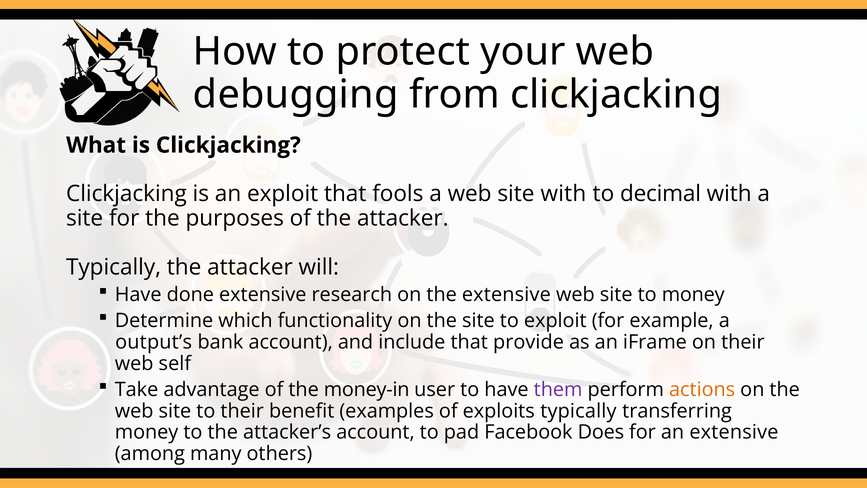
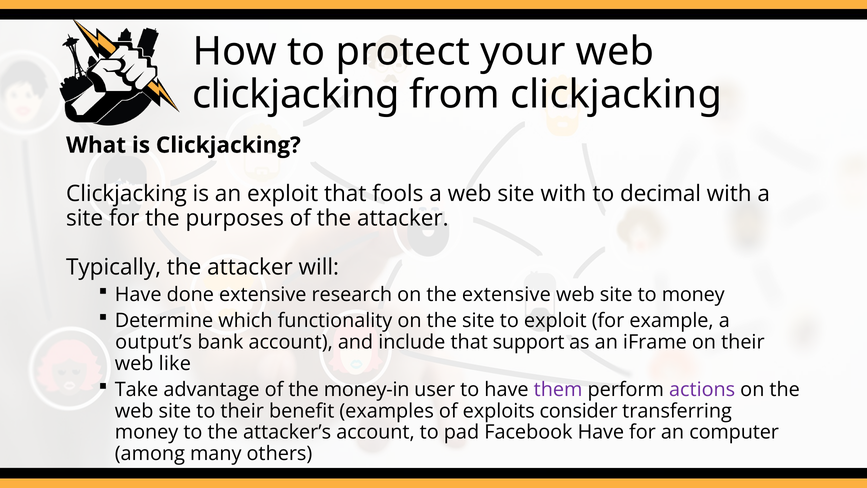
debugging at (296, 94): debugging -> clickjacking
provide: provide -> support
self: self -> like
actions colour: orange -> purple
exploits typically: typically -> consider
Facebook Does: Does -> Have
an extensive: extensive -> computer
